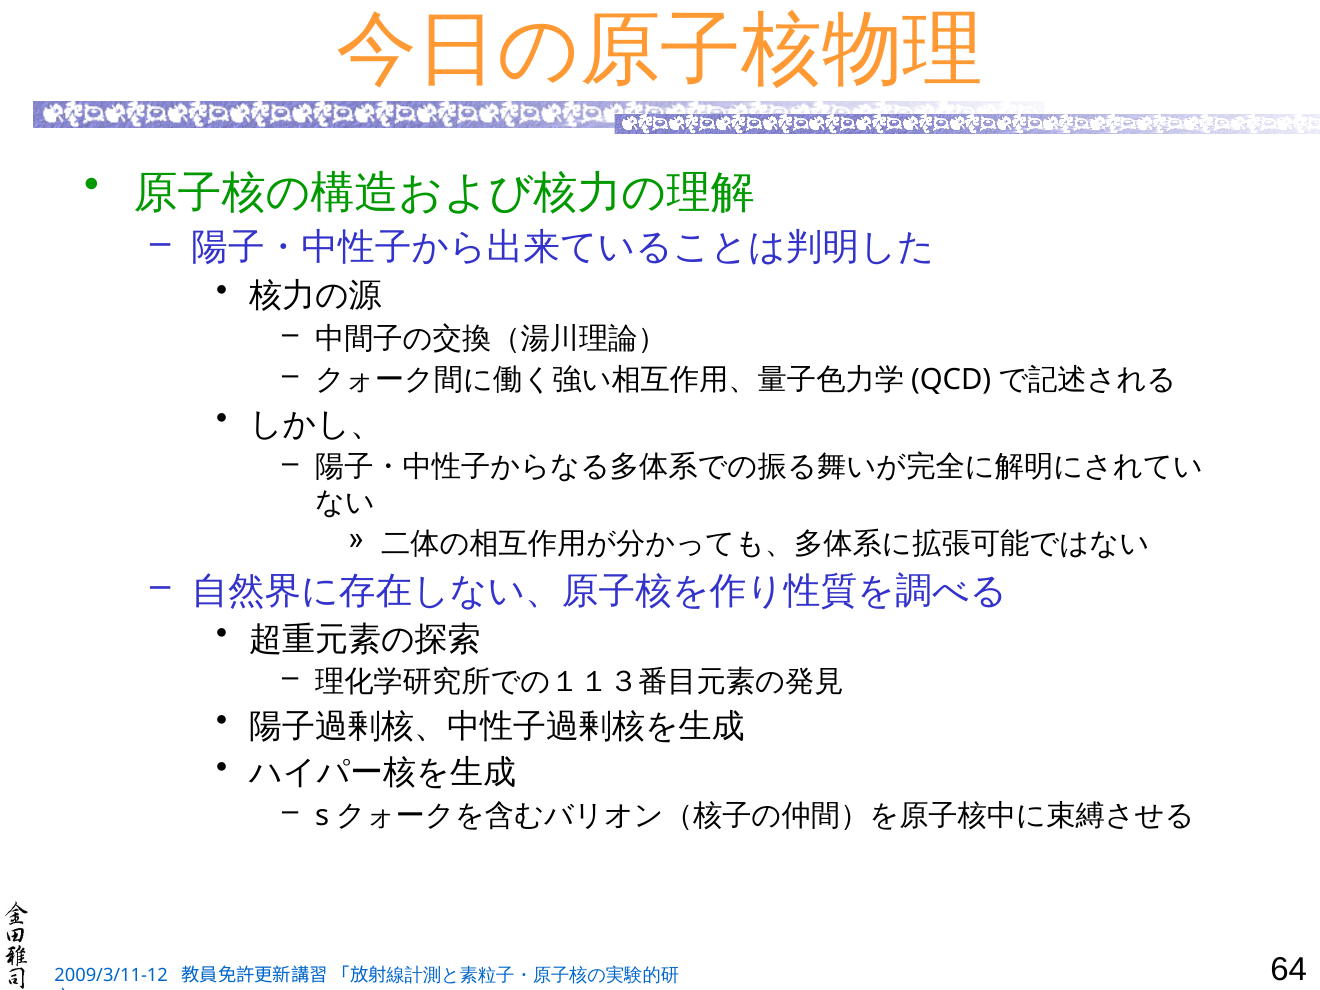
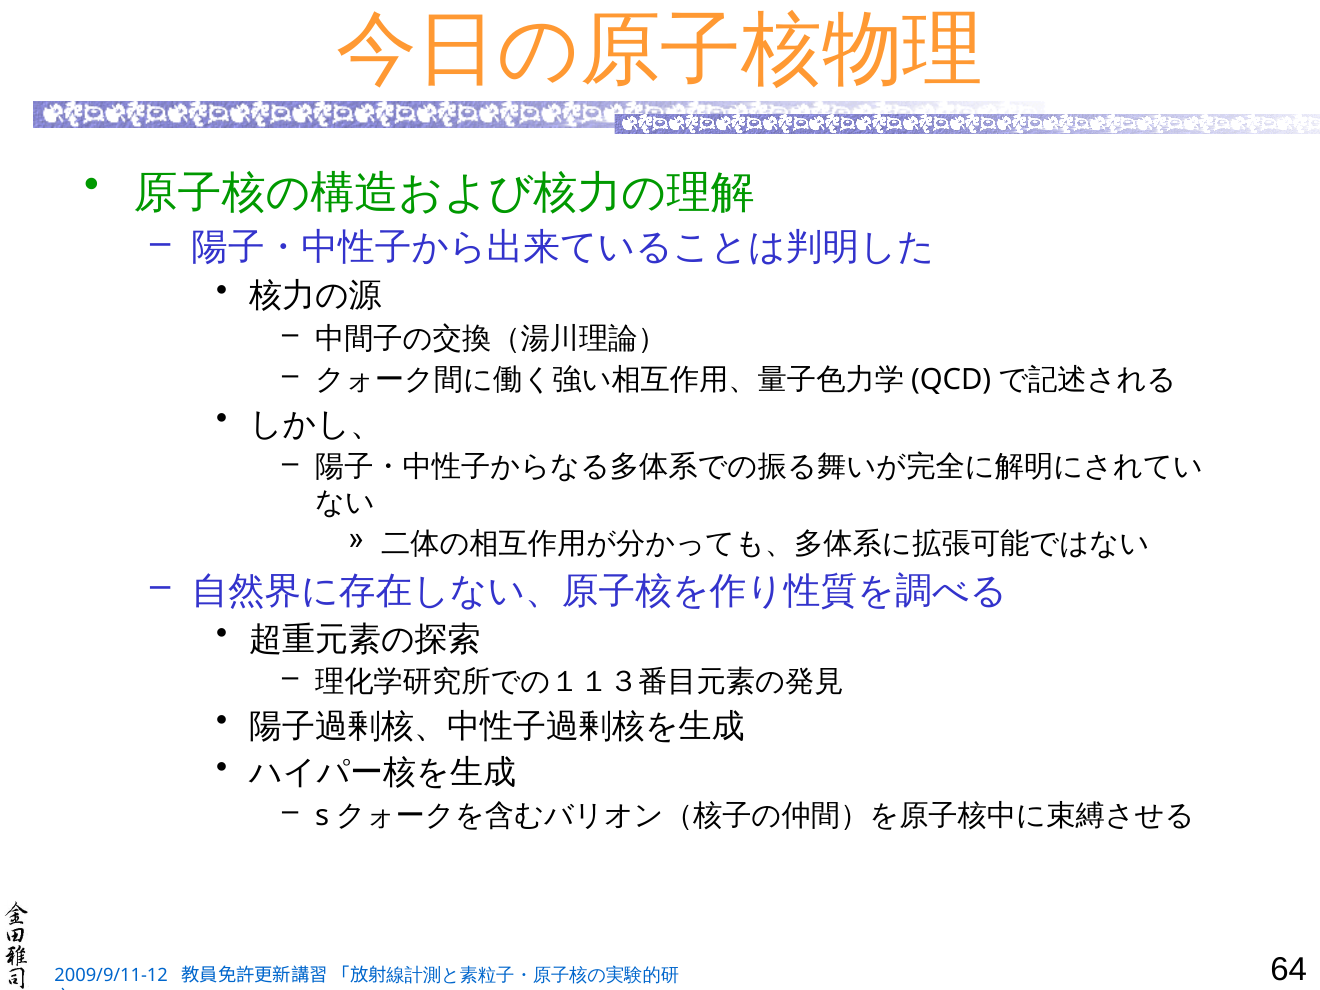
2009/3/11-12: 2009/3/11-12 -> 2009/9/11-12
